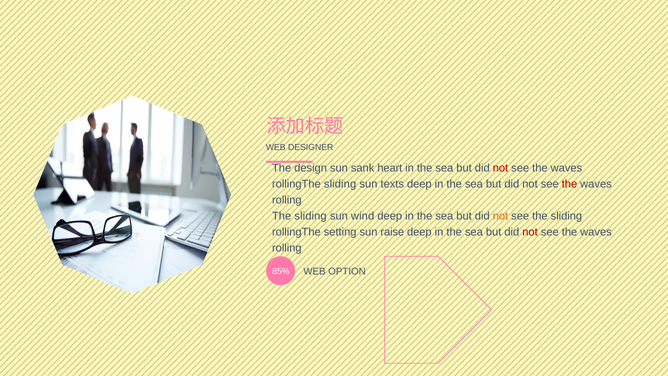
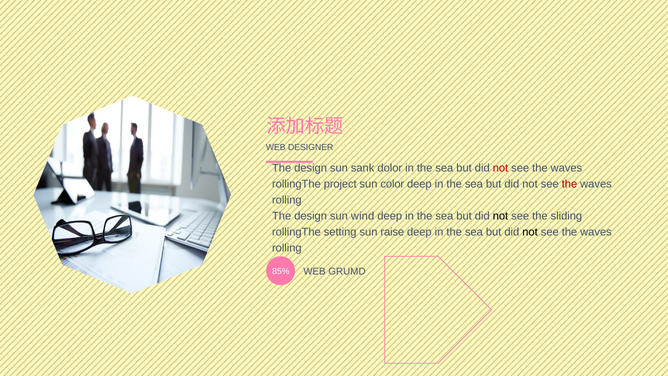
heart: heart -> dolor
rollingThe sliding: sliding -> project
texts: texts -> color
sliding at (311, 216): sliding -> design
not at (500, 216) colour: orange -> black
not at (530, 232) colour: red -> black
OPTION: OPTION -> GRUMD
